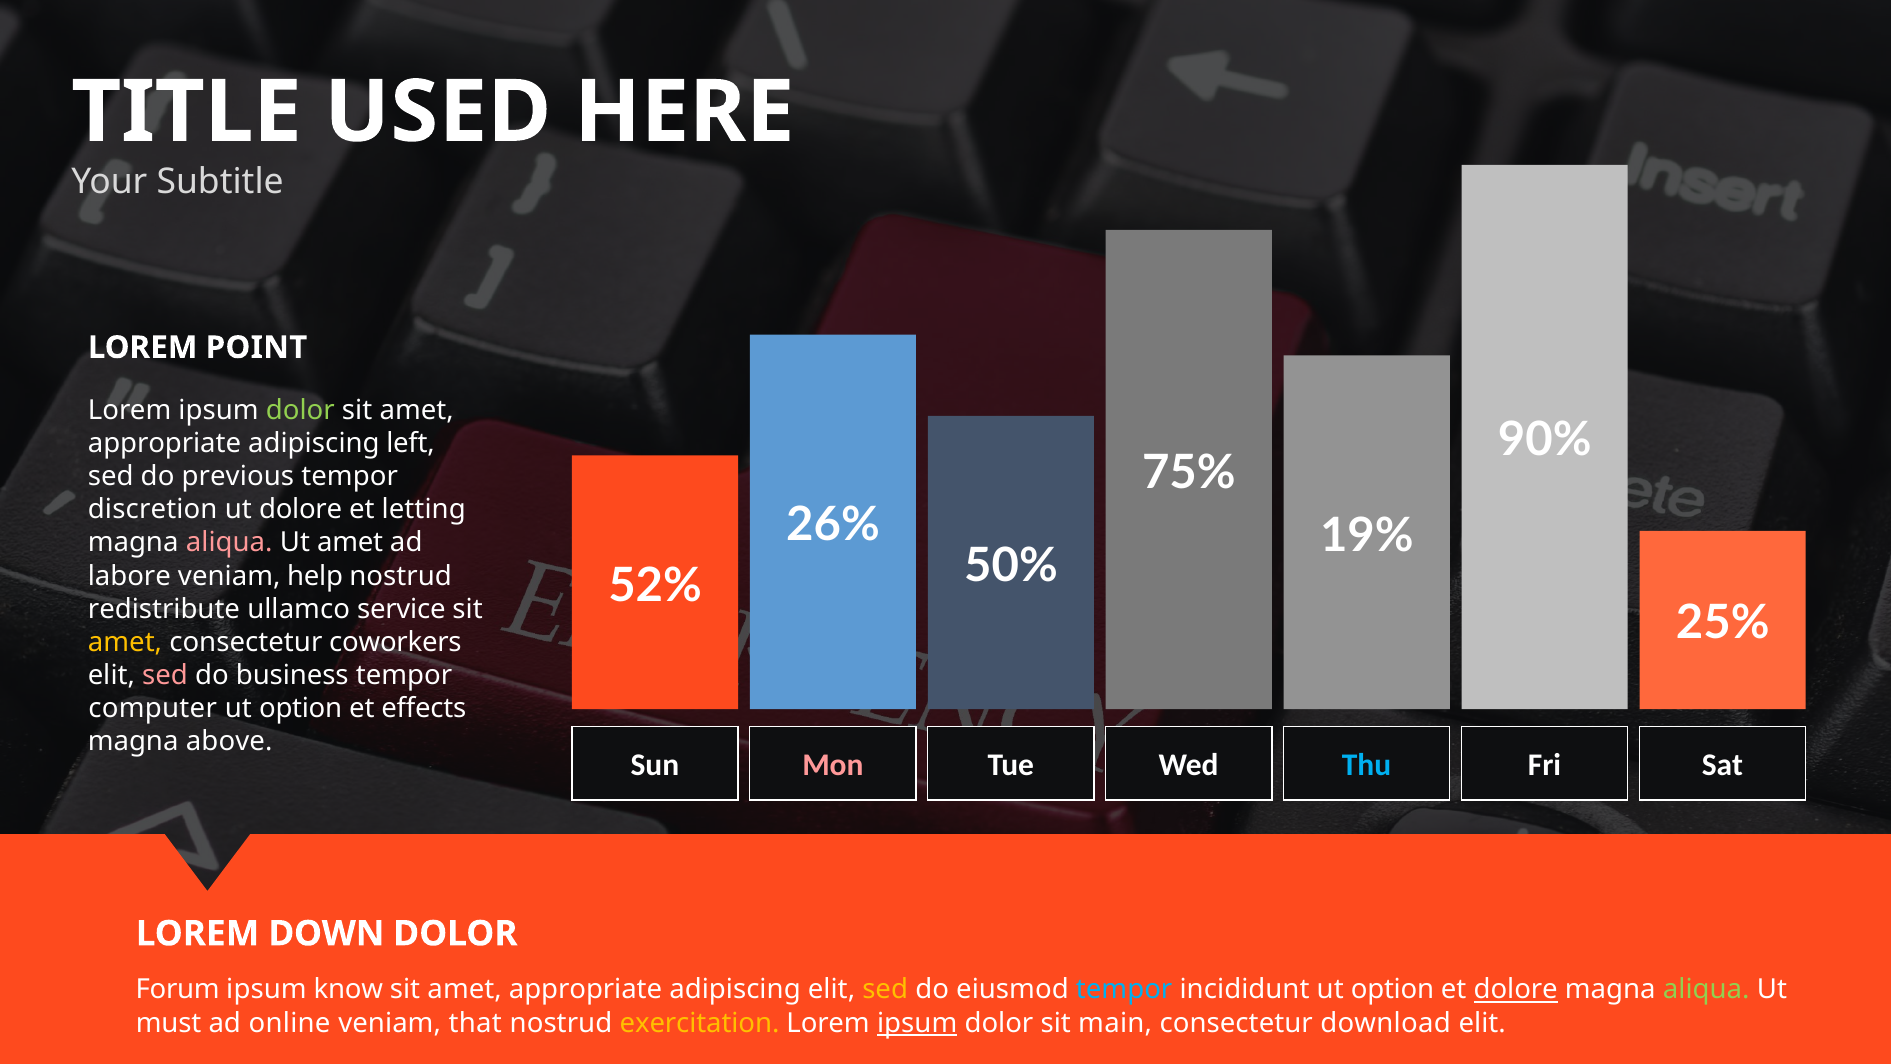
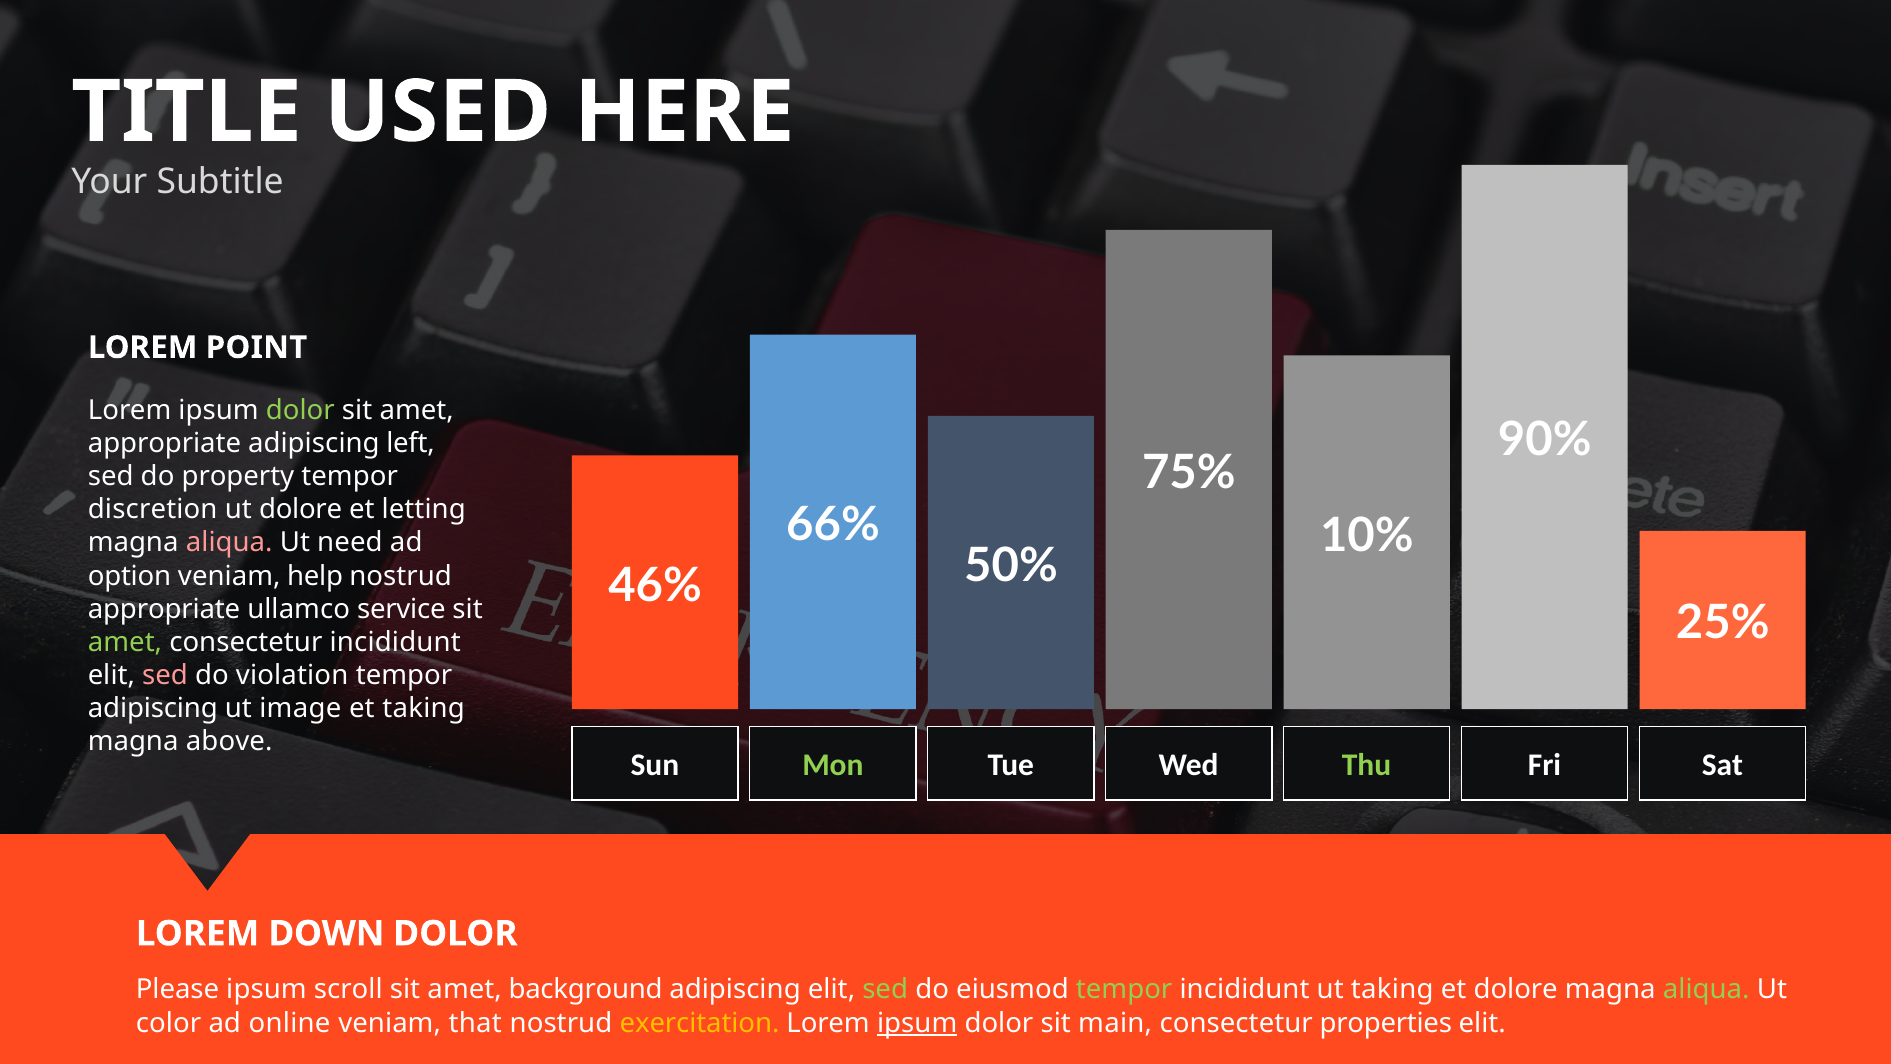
previous: previous -> property
26%: 26% -> 66%
19%: 19% -> 10%
Ut amet: amet -> need
52%: 52% -> 46%
labore: labore -> option
redistribute at (164, 609): redistribute -> appropriate
amet at (125, 642) colour: yellow -> light green
consectetur coworkers: coworkers -> incididunt
business: business -> violation
computer at (153, 708): computer -> adipiscing
option at (301, 708): option -> image
et effects: effects -> taking
Mon colour: pink -> light green
Thu colour: light blue -> light green
Forum: Forum -> Please
know: know -> scroll
appropriate at (586, 990): appropriate -> background
sed at (885, 990) colour: yellow -> light green
tempor at (1124, 990) colour: light blue -> light green
incididunt ut option: option -> taking
dolore at (1516, 990) underline: present -> none
must: must -> color
download: download -> properties
